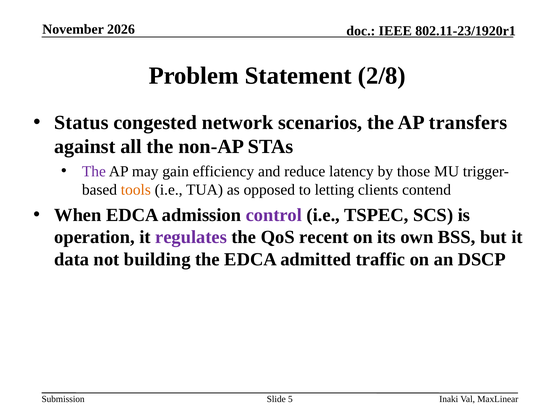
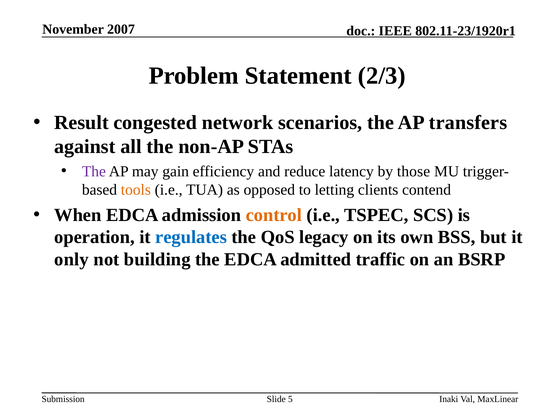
2026: 2026 -> 2007
2/8: 2/8 -> 2/3
Status: Status -> Result
control colour: purple -> orange
regulates colour: purple -> blue
recent: recent -> legacy
data: data -> only
DSCP: DSCP -> BSRP
